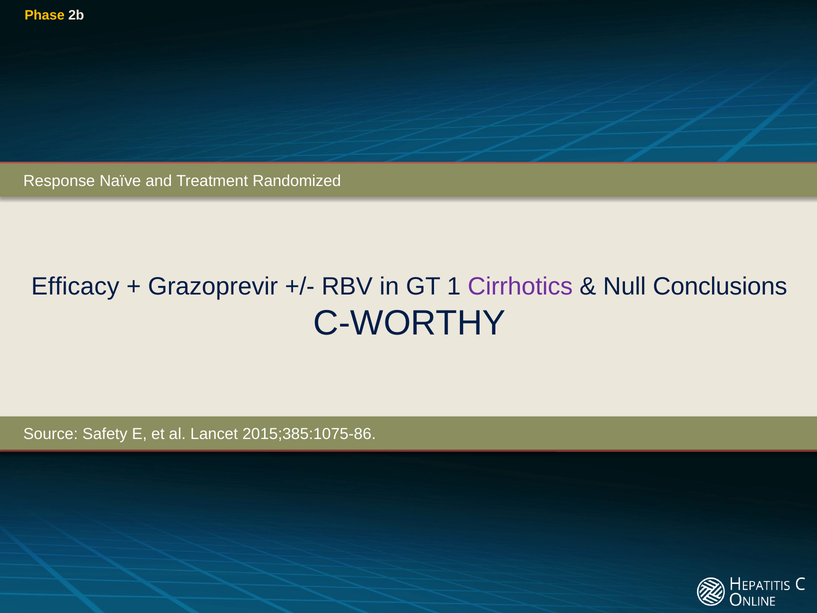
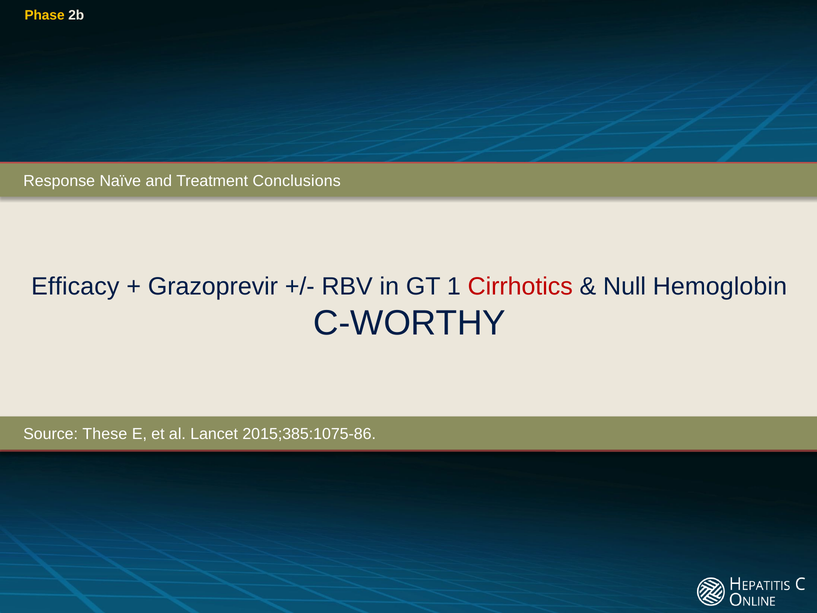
Randomized: Randomized -> Conclusions
Cirrhotics colour: purple -> red
Conclusions: Conclusions -> Hemoglobin
Safety: Safety -> These
